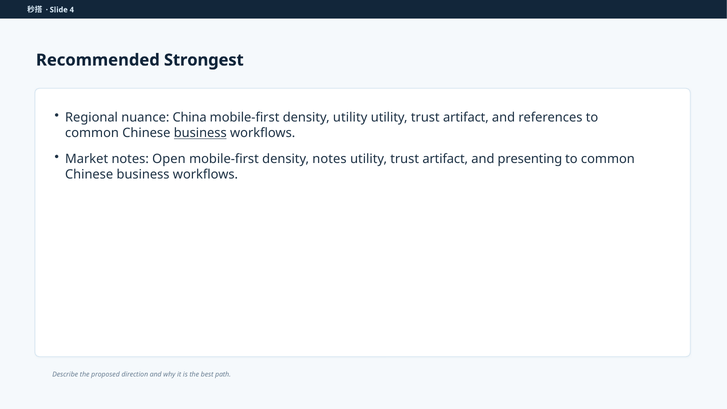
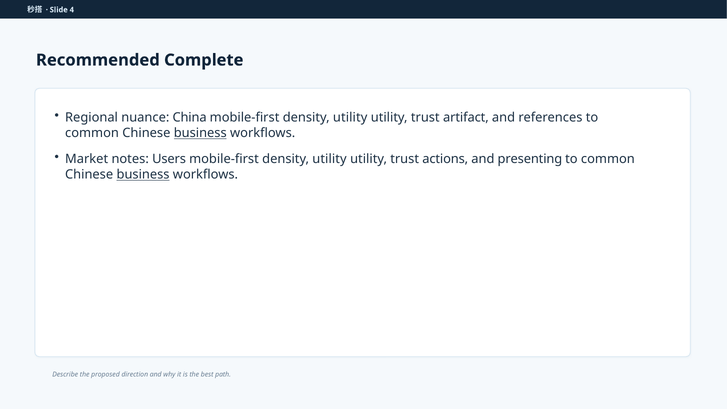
Strongest: Strongest -> Complete
Open: Open -> Users
notes at (329, 159): notes -> utility
artifact at (445, 159): artifact -> actions
business at (143, 175) underline: none -> present
